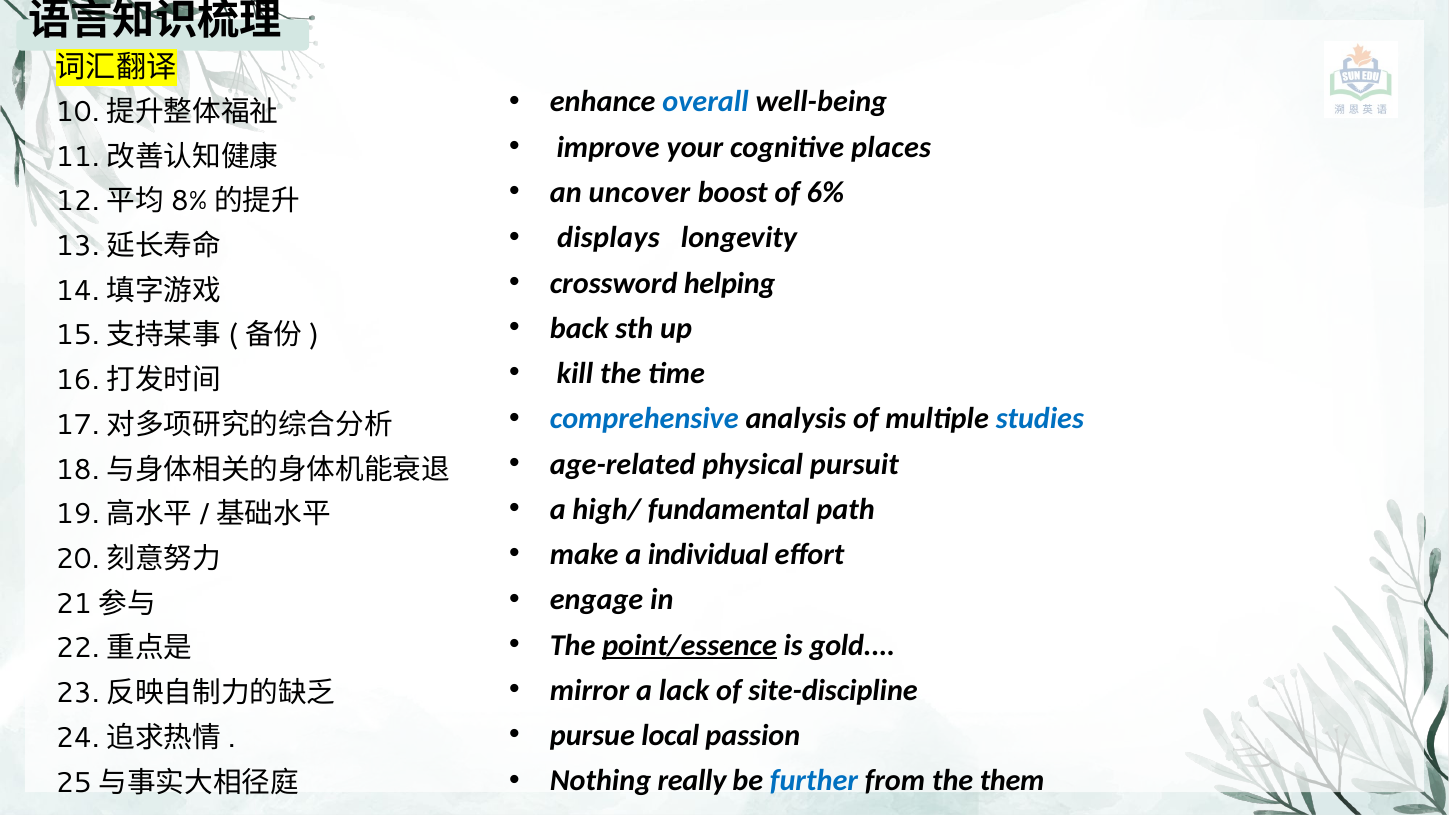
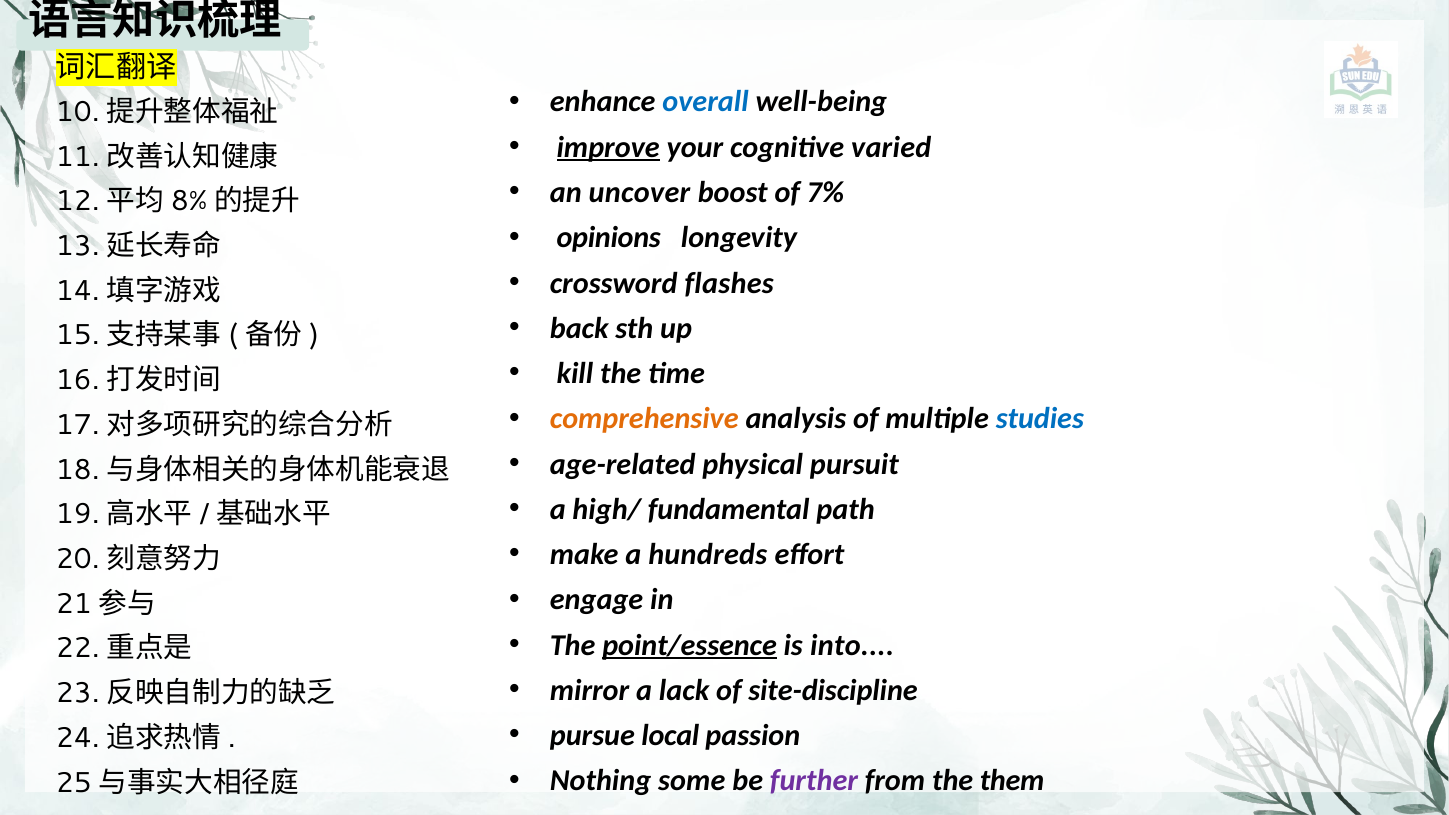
improve underline: none -> present
places: places -> varied
6%: 6% -> 7%
displays: displays -> opinions
helping: helping -> flashes
comprehensive colour: blue -> orange
individual: individual -> hundreds
gold: gold -> into
really: really -> some
further colour: blue -> purple
